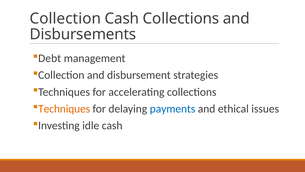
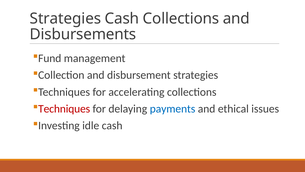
Collection at (65, 19): Collection -> Strategies
Debt: Debt -> Fund
Techniques at (64, 109) colour: orange -> red
